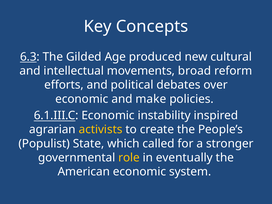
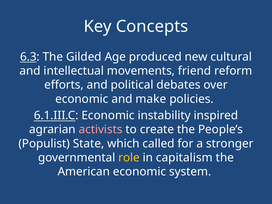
broad: broad -> friend
activists colour: yellow -> pink
eventually: eventually -> capitalism
